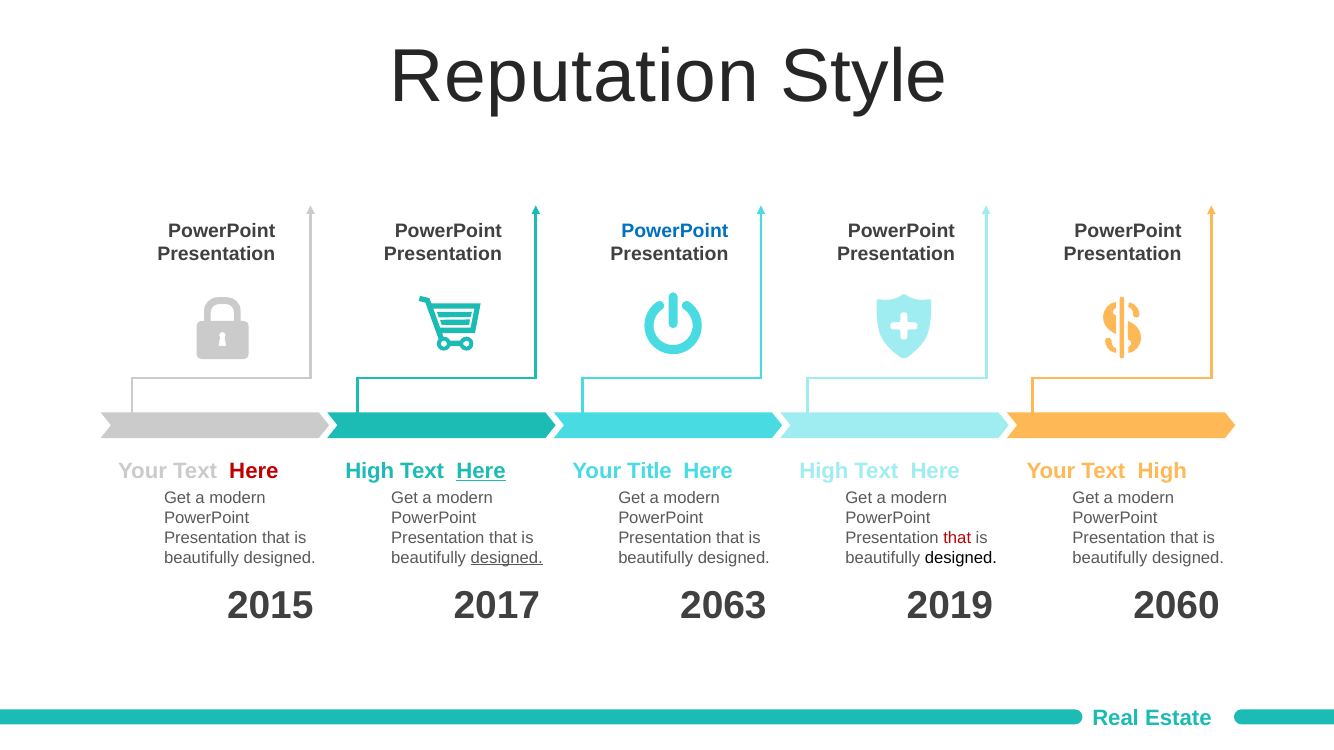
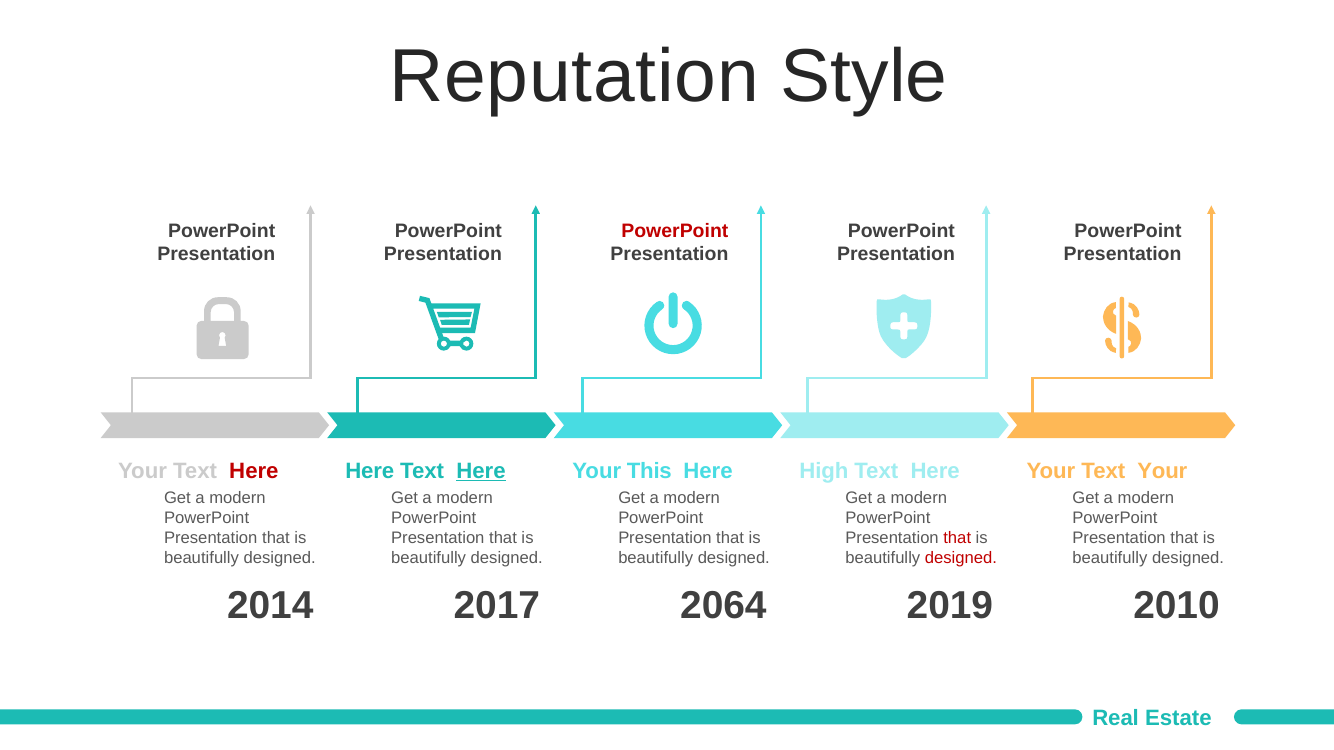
PowerPoint at (675, 231) colour: blue -> red
High at (370, 471): High -> Here
Title: Title -> This
Text High: High -> Your
designed at (507, 558) underline: present -> none
designed at (961, 558) colour: black -> red
2015: 2015 -> 2014
2063: 2063 -> 2064
2060: 2060 -> 2010
